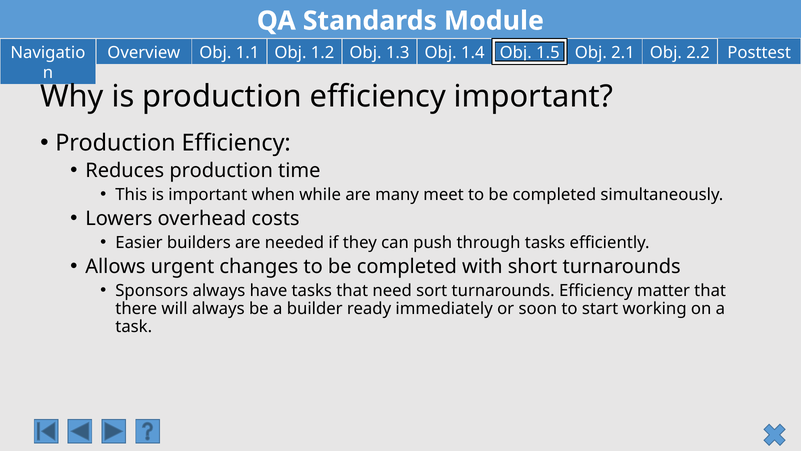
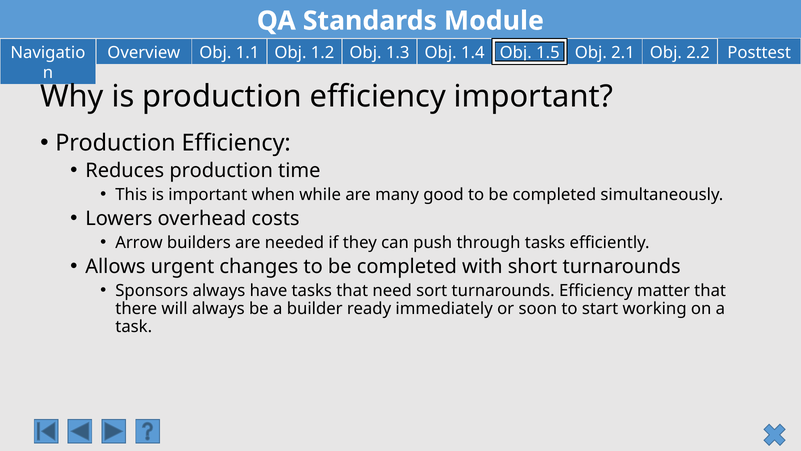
meet: meet -> good
Easier: Easier -> Arrow
